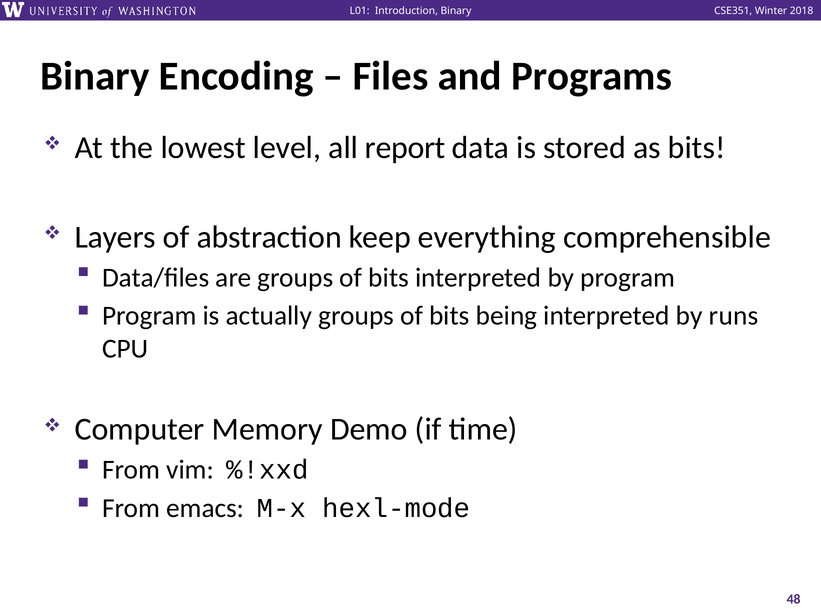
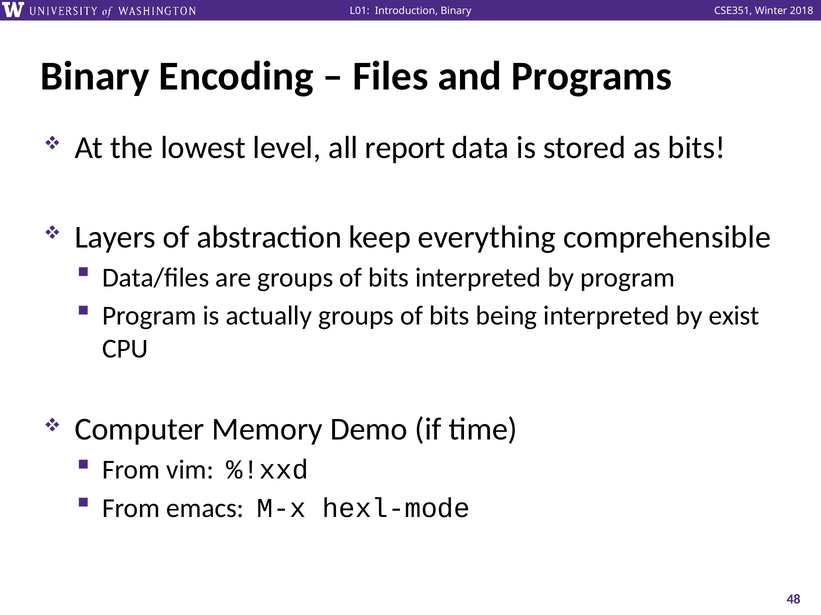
runs: runs -> exist
